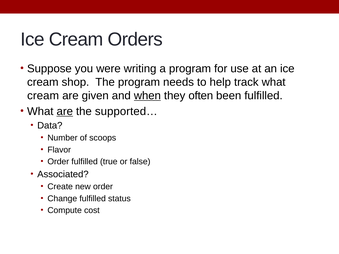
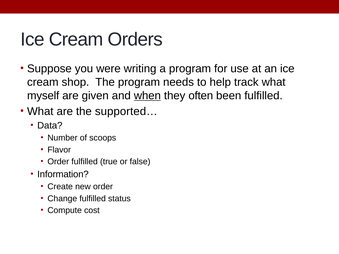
cream at (43, 96): cream -> myself
are at (65, 112) underline: present -> none
Associated: Associated -> Information
